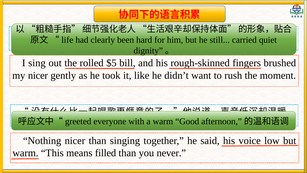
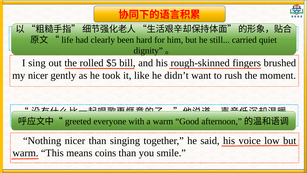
filled: filled -> coins
never: never -> smile
